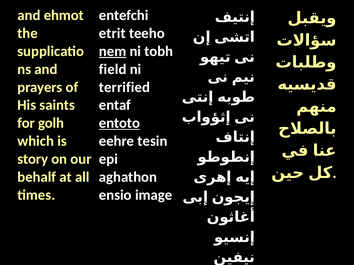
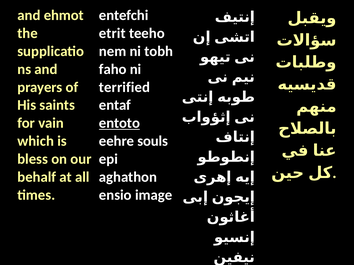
nem underline: present -> none
field: field -> faho
golh: golh -> vain
tesin: tesin -> souls
story: story -> bless
